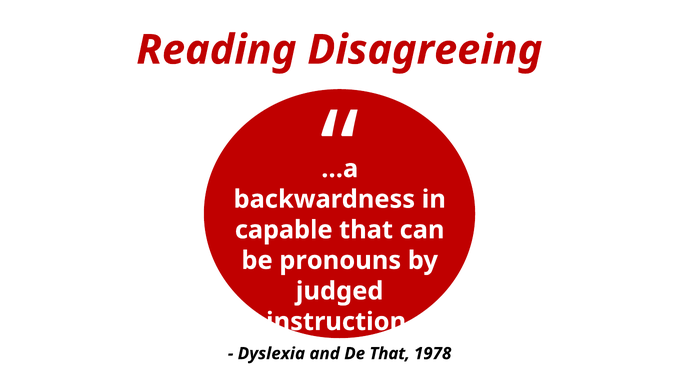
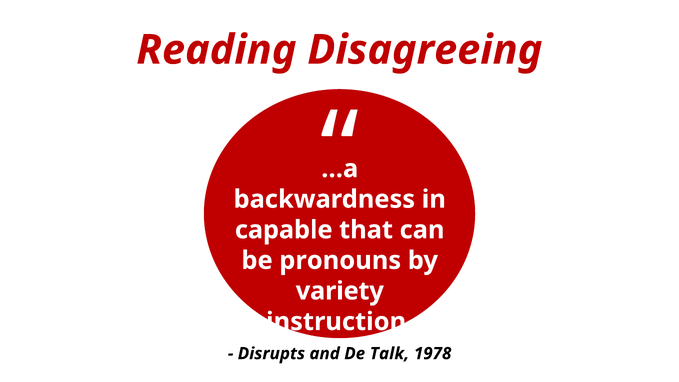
judged: judged -> variety
Dyslexia: Dyslexia -> Disrupts
De That: That -> Talk
